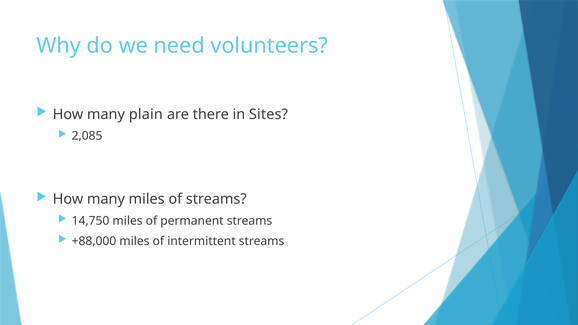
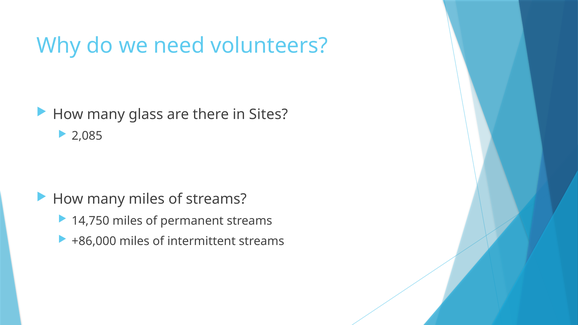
plain: plain -> glass
+88,000: +88,000 -> +86,000
